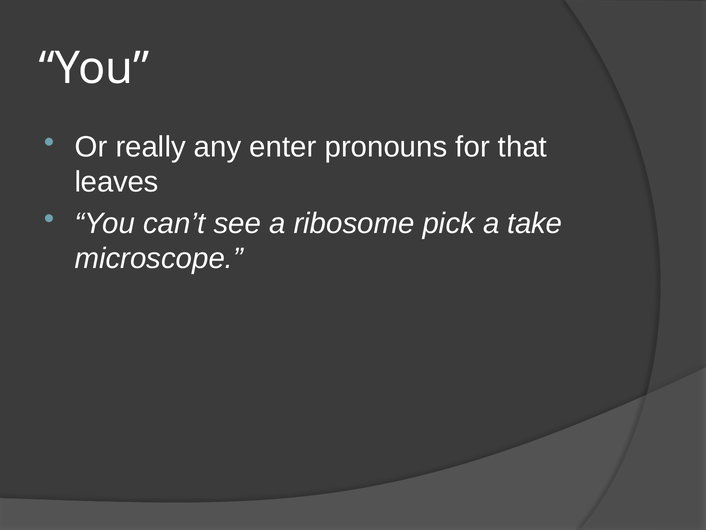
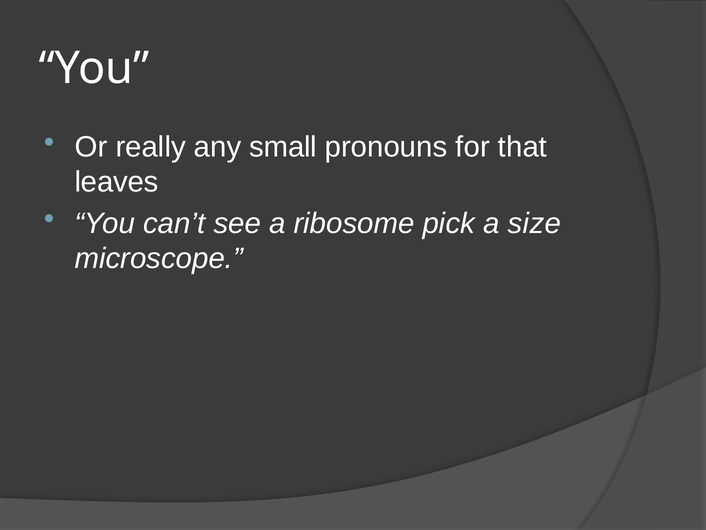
enter: enter -> small
take: take -> size
